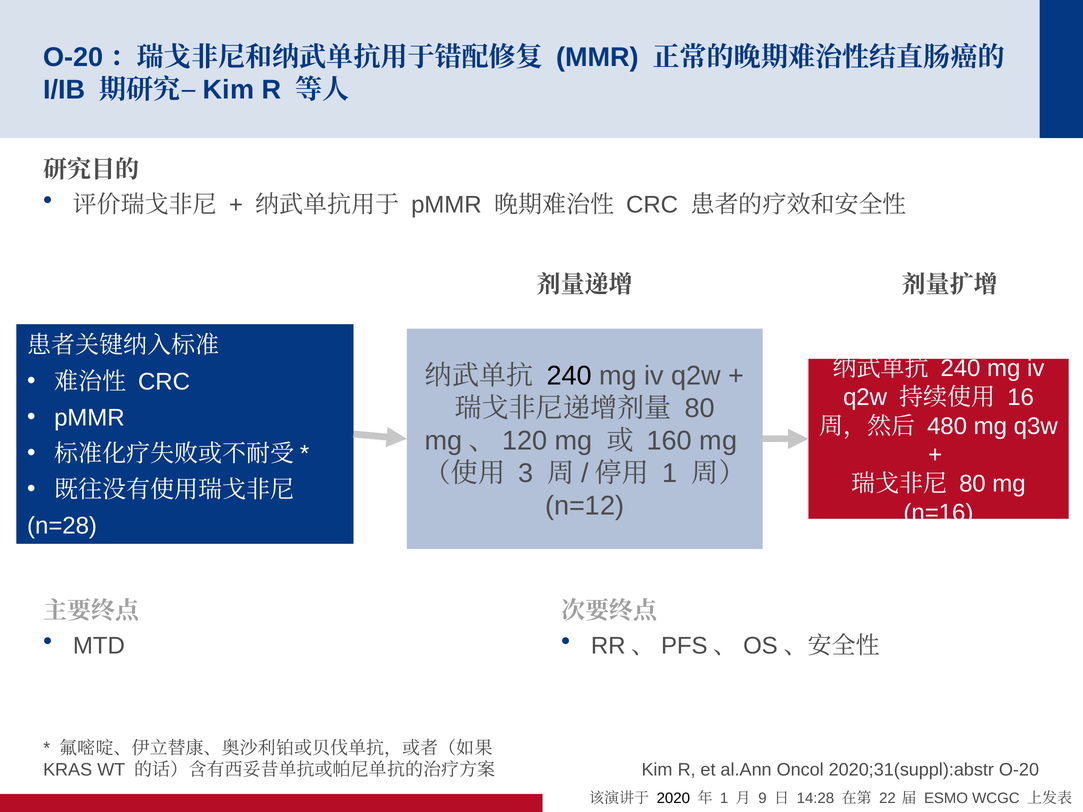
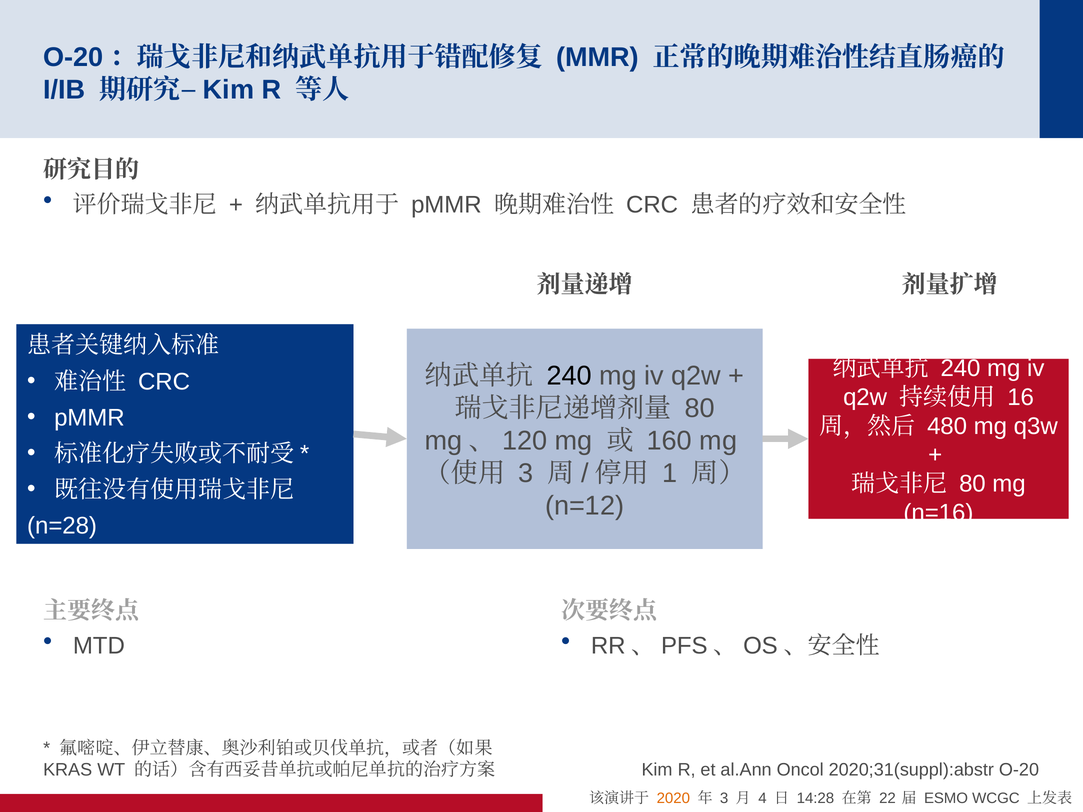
2020 colour: black -> orange
1 at (724, 798): 1 -> 3
9: 9 -> 4
